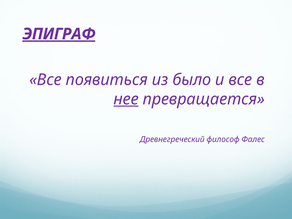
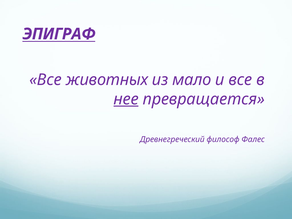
ЭПИГРАФ underline: present -> none
появиться: появиться -> животных
было: было -> мало
